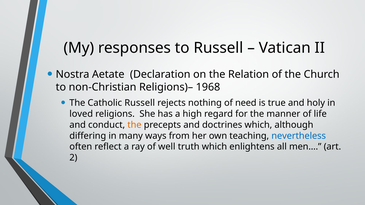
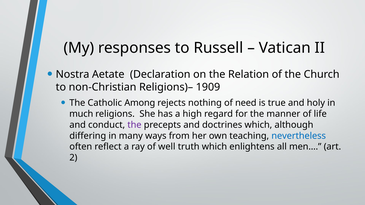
1968: 1968 -> 1909
Catholic Russell: Russell -> Among
loved: loved -> much
the at (134, 125) colour: orange -> purple
